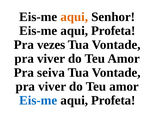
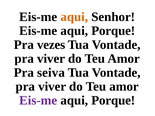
Profeta at (113, 31): Profeta -> Porque
Eis-me at (38, 101) colour: blue -> purple
Profeta at (113, 101): Profeta -> Porque
